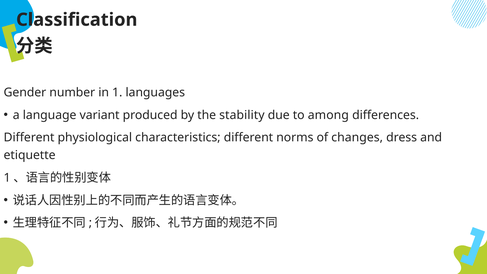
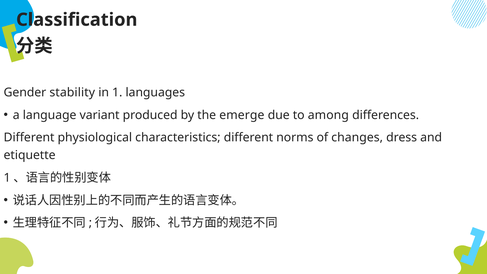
number: number -> stability
stability: stability -> emerge
